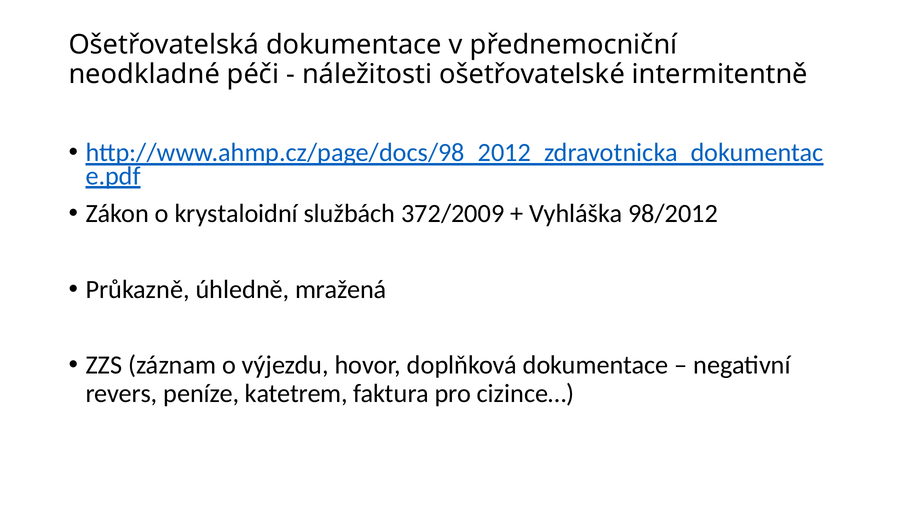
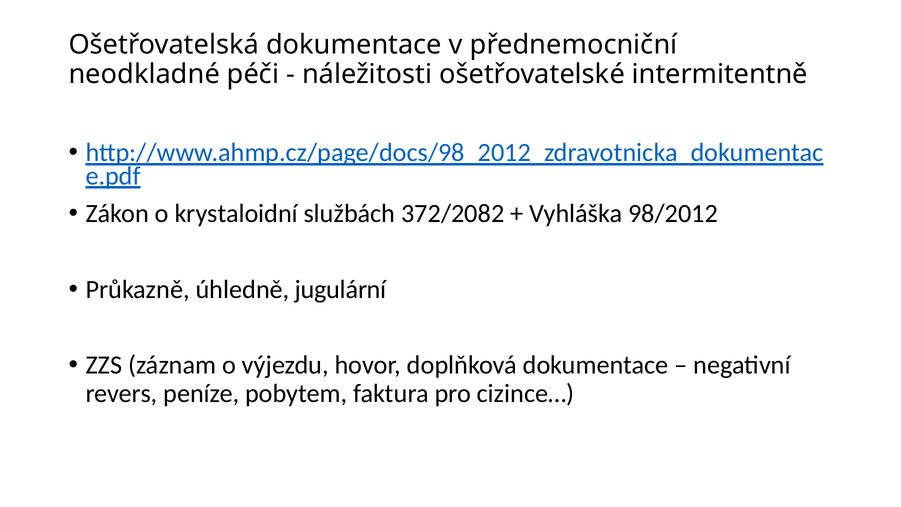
372/2009: 372/2009 -> 372/2082
mražená: mražená -> jugulární
katetrem: katetrem -> pobytem
